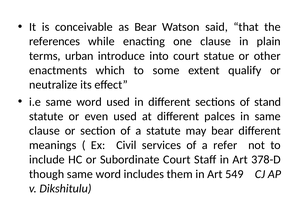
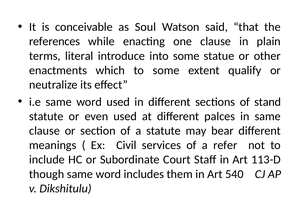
as Bear: Bear -> Soul
urban: urban -> literal
into court: court -> some
378-D: 378-D -> 113-D
549: 549 -> 540
